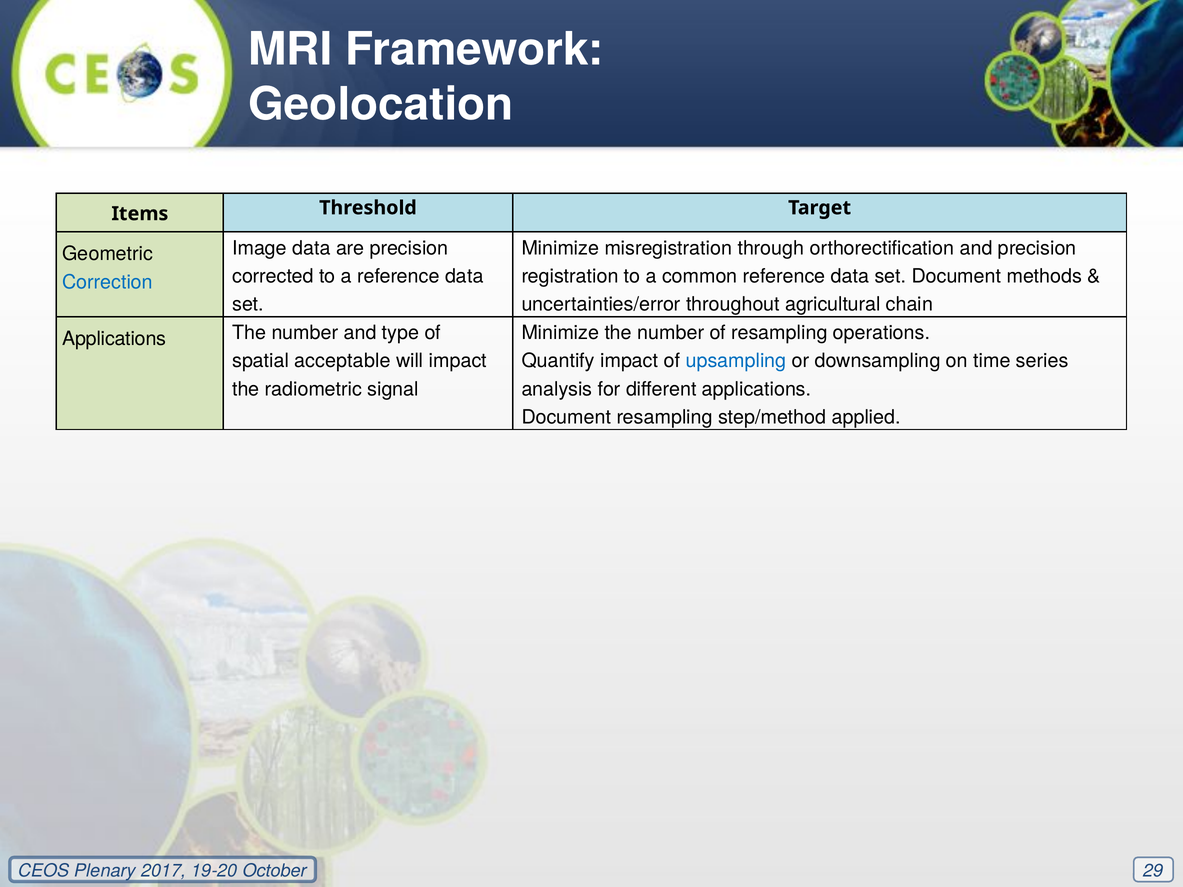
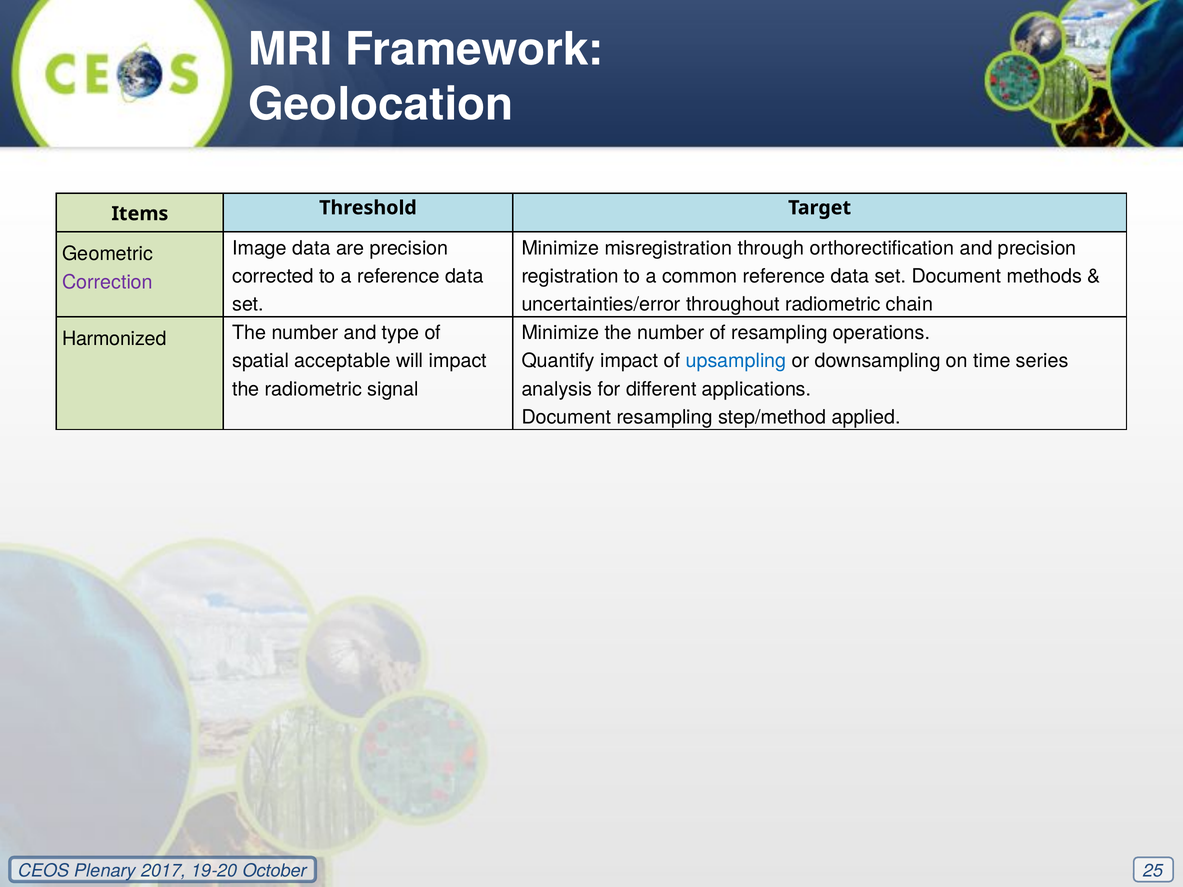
Correction colour: blue -> purple
throughout agricultural: agricultural -> radiometric
Applications at (114, 339): Applications -> Harmonized
29: 29 -> 25
